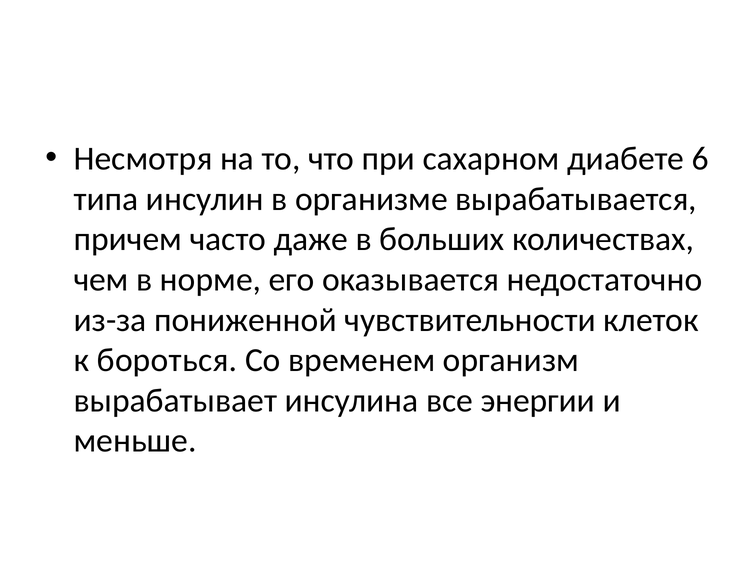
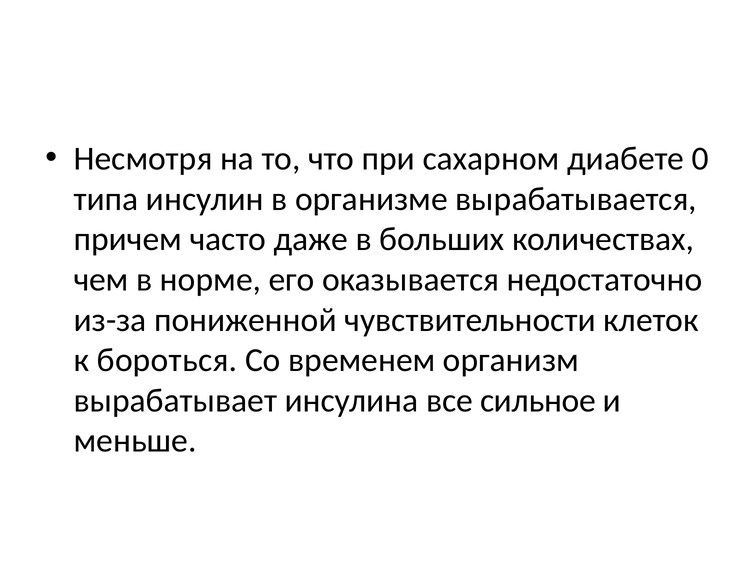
6: 6 -> 0
энергии: энергии -> сильное
